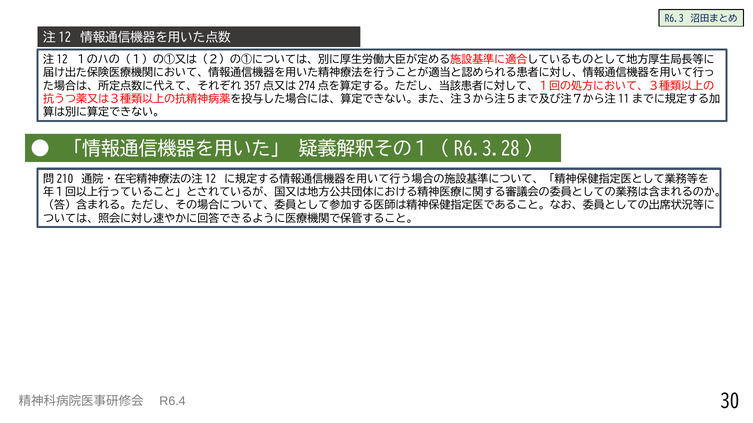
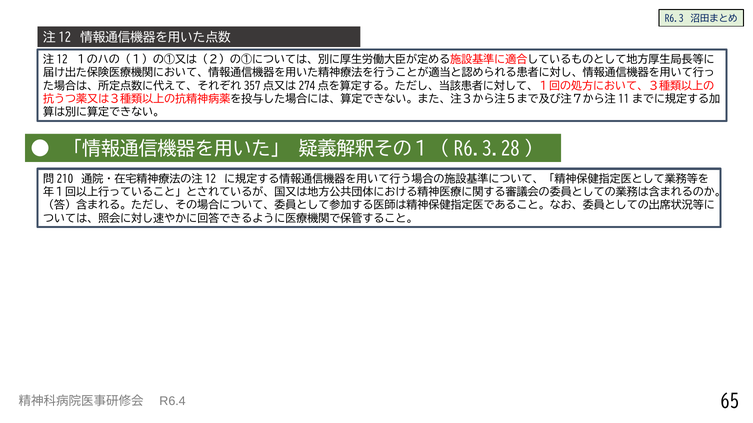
30: 30 -> 65
